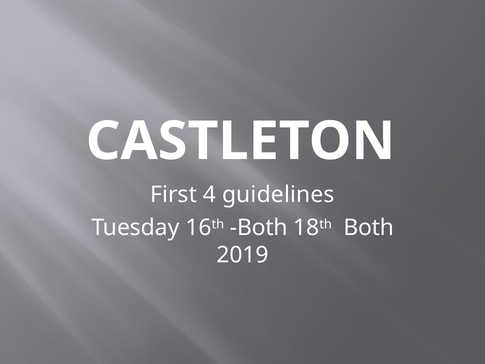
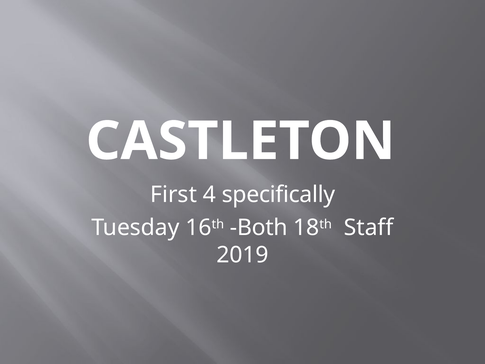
guidelines: guidelines -> specifically
18th Both: Both -> Staff
